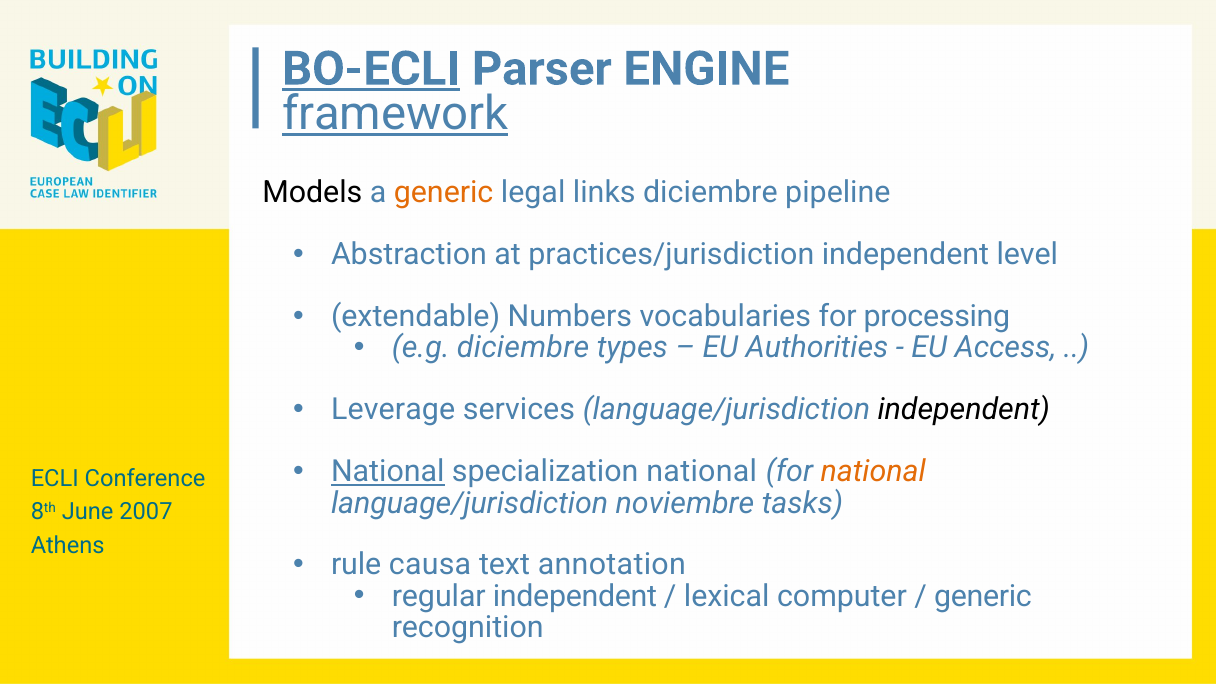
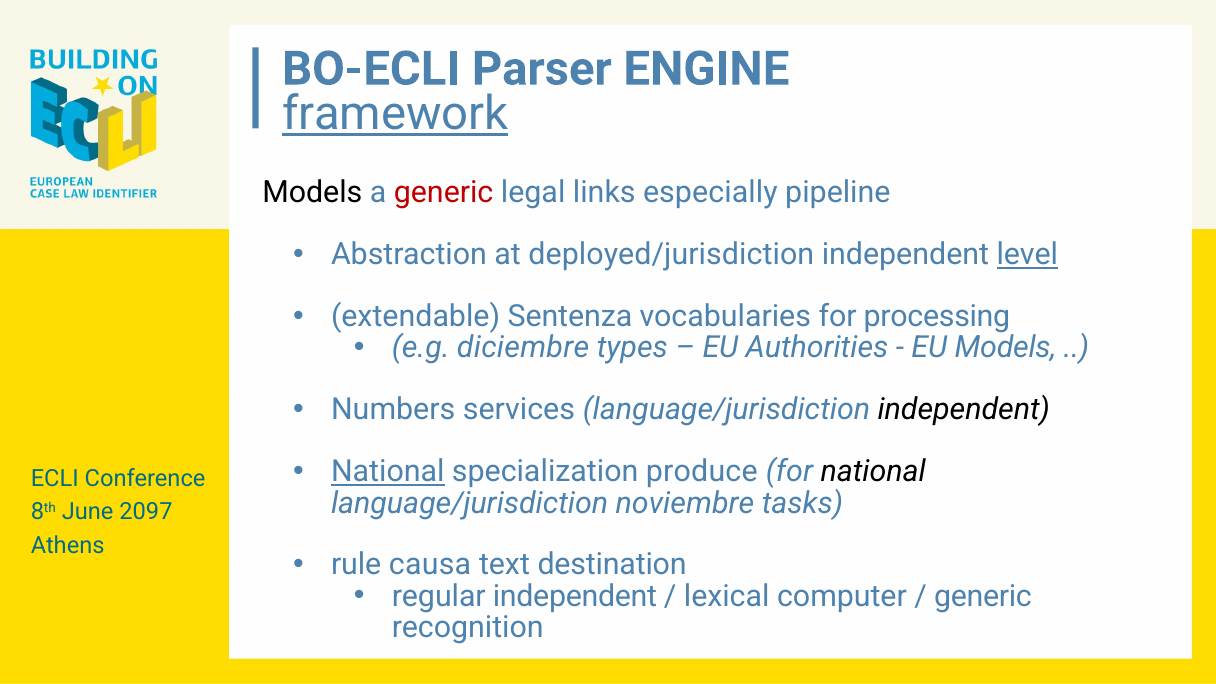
BO-ECLI underline: present -> none
generic at (444, 193) colour: orange -> red
links diciembre: diciembre -> especially
practices/jurisdiction: practices/jurisdiction -> deployed/jurisdiction
level underline: none -> present
Numbers: Numbers -> Sentenza
EU Access: Access -> Models
Leverage: Leverage -> Numbers
specialization national: national -> produce
national at (873, 472) colour: orange -> black
2007: 2007 -> 2097
annotation: annotation -> destination
